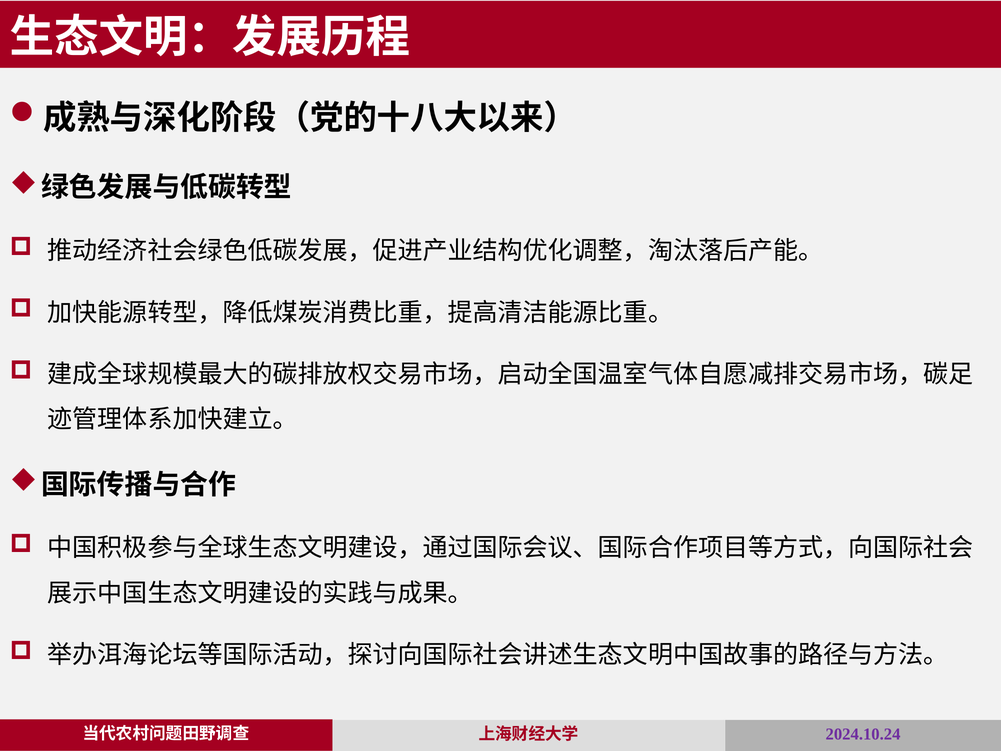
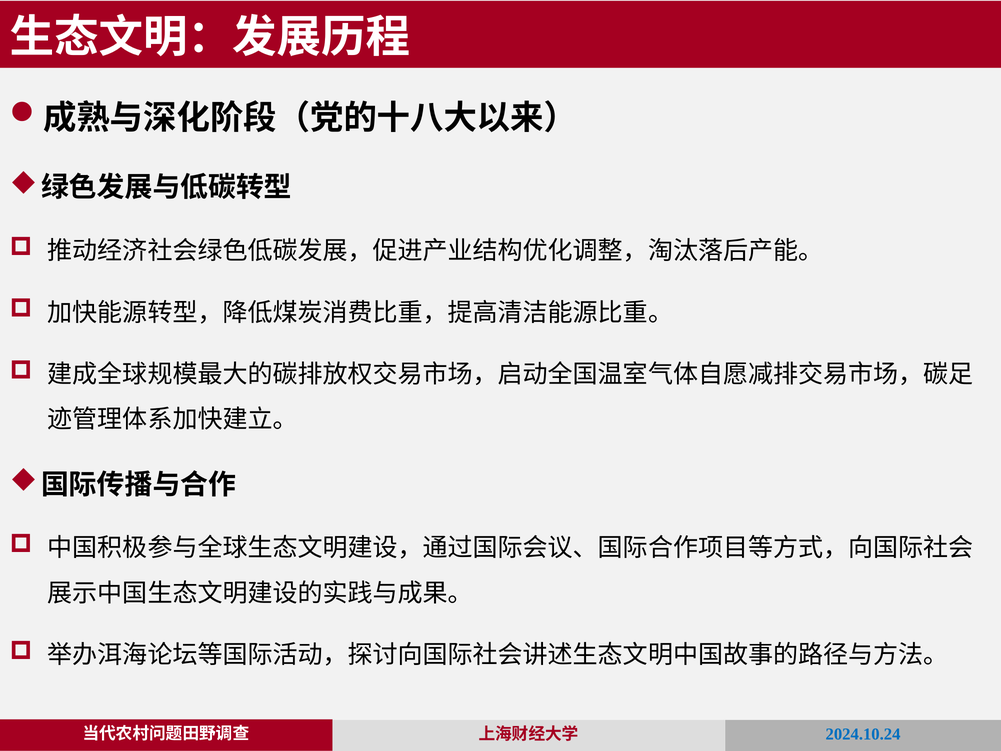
2024.10.24 colour: purple -> blue
